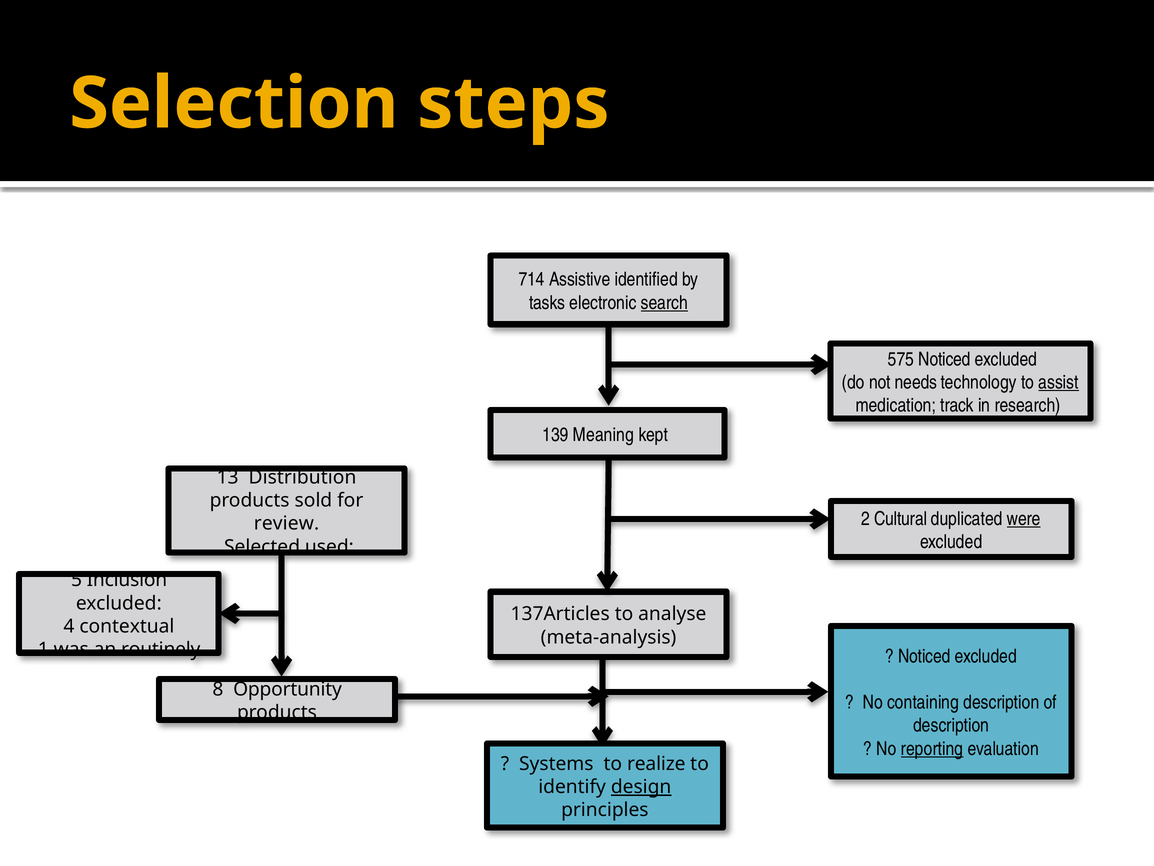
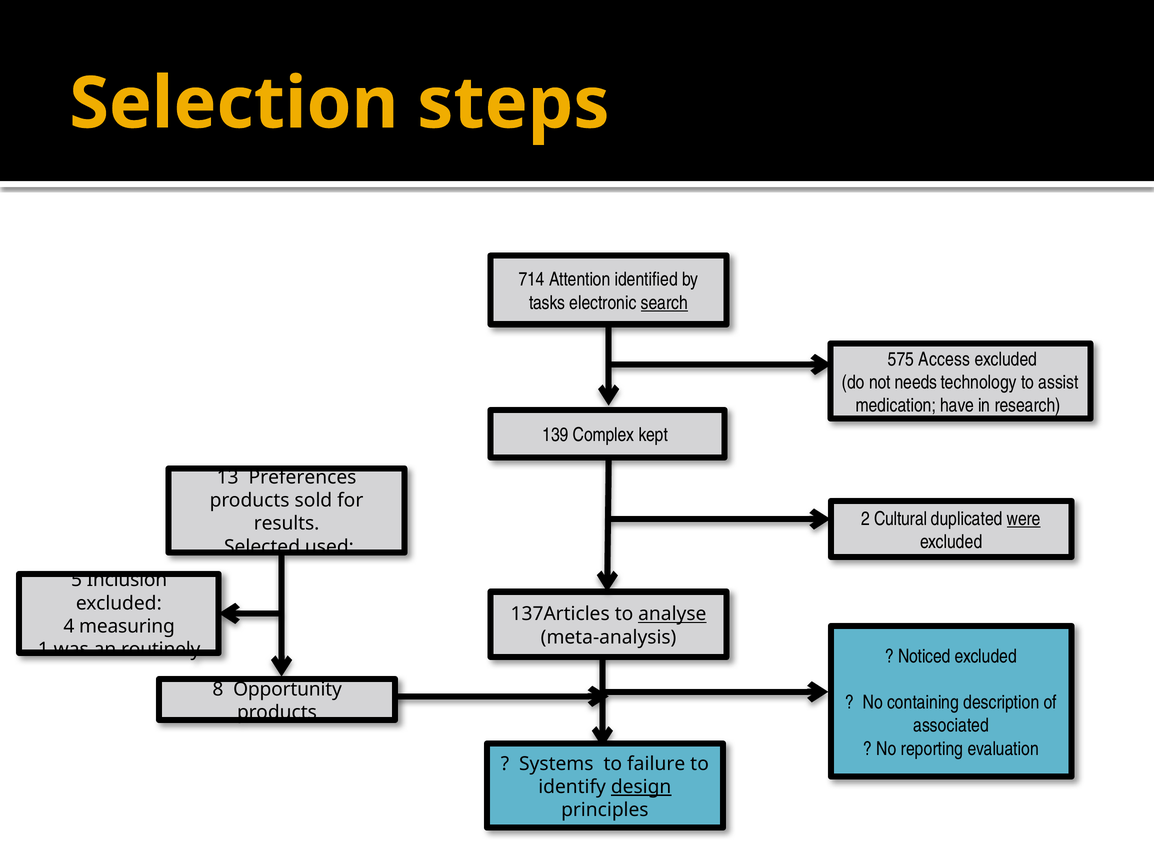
Assistive: Assistive -> Attention
575 Noticed: Noticed -> Access
assist underline: present -> none
track: track -> have
Meaning: Meaning -> Complex
Distribution: Distribution -> Preferences
review: review -> results
analyse underline: none -> present
contextual: contextual -> measuring
description at (951, 725): description -> associated
reporting underline: present -> none
realize: realize -> failure
